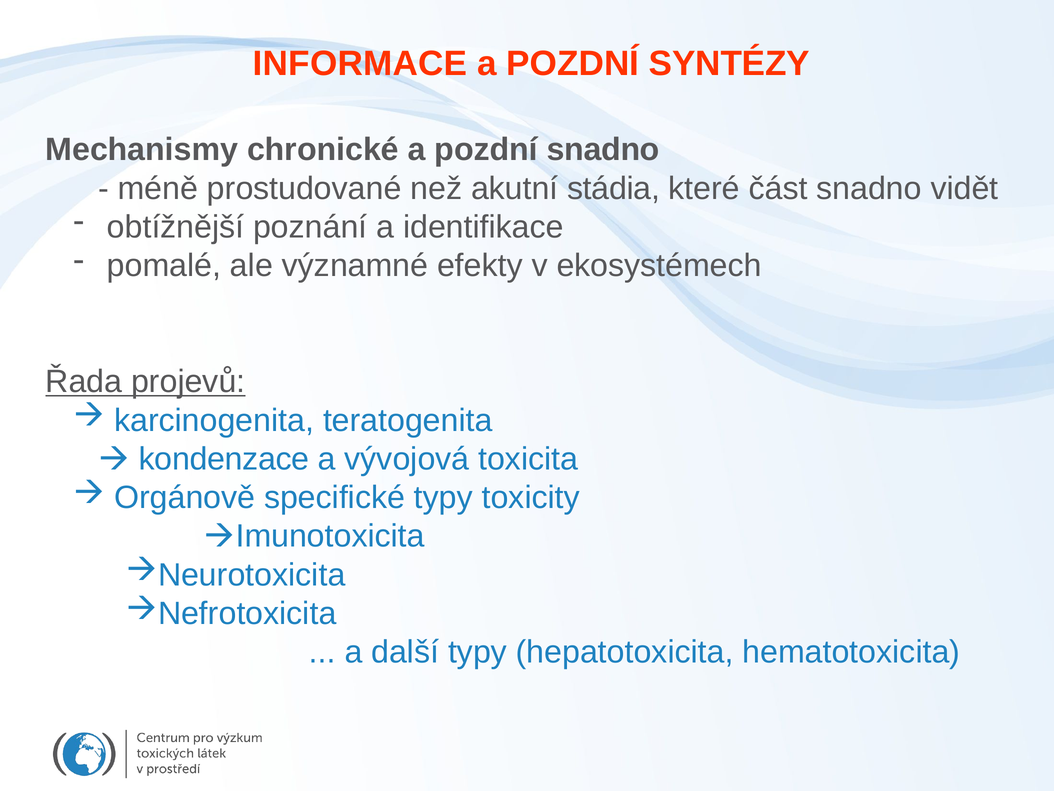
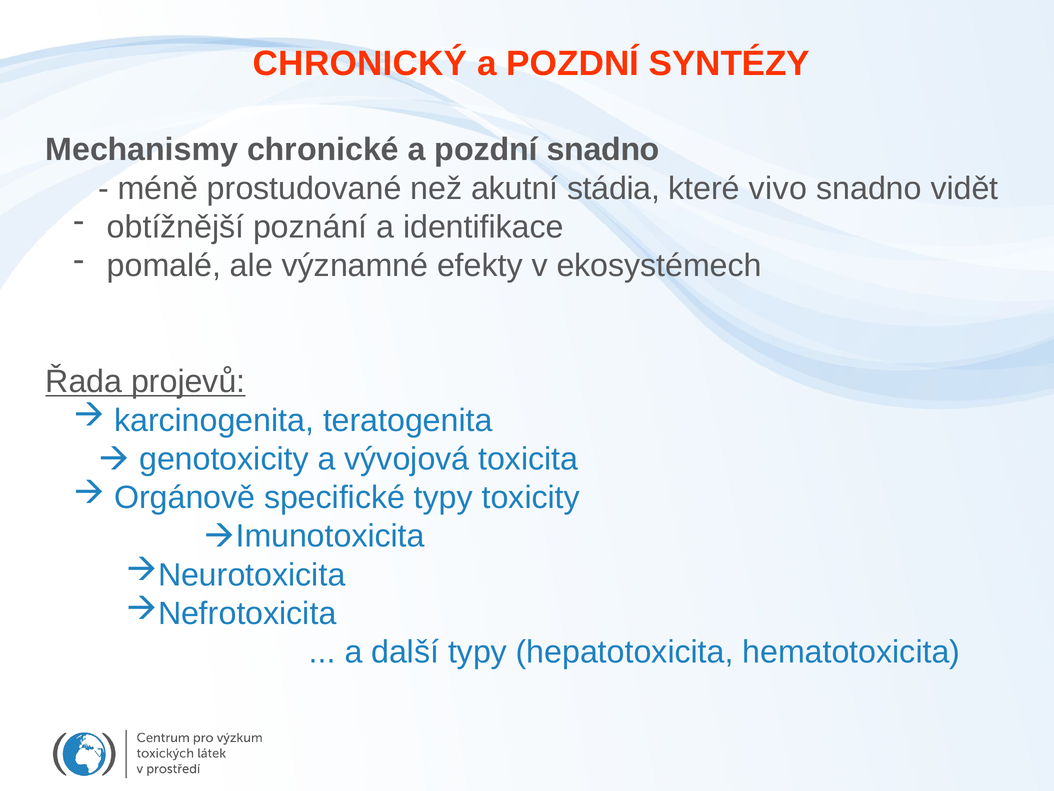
INFORMACE: INFORMACE -> CHRONICKÝ
část: část -> vivo
kondenzace: kondenzace -> genotoxicity
